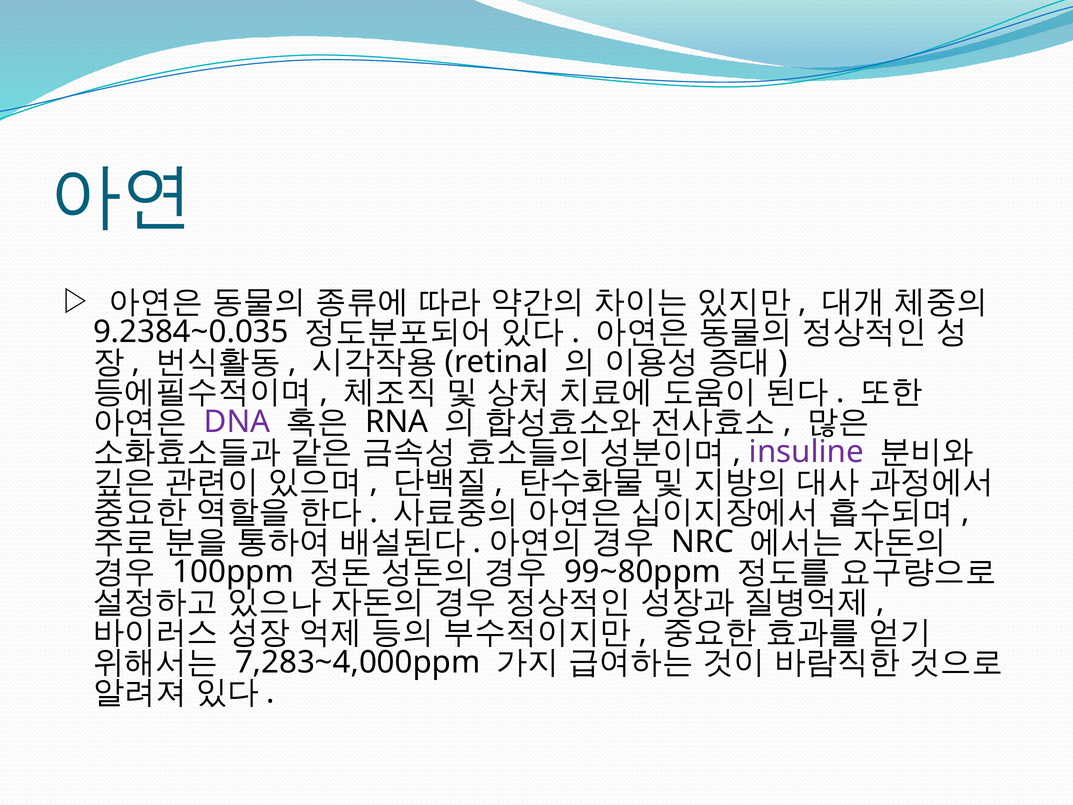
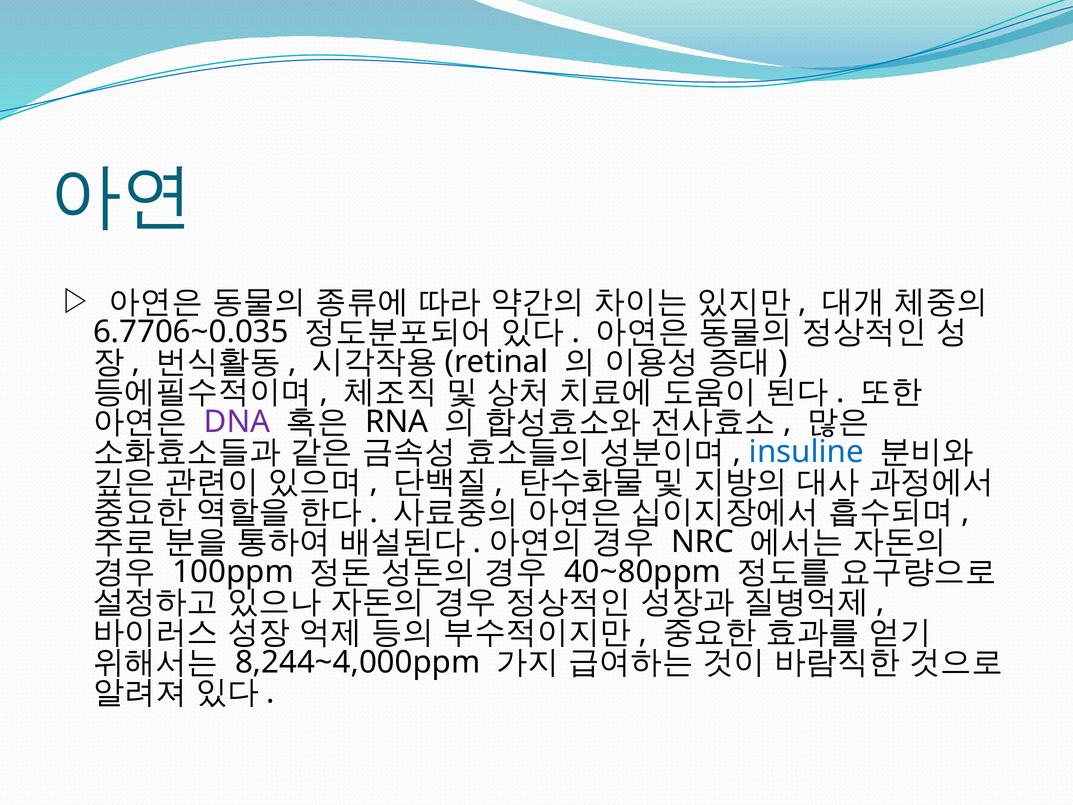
9.2384~0.035: 9.2384~0.035 -> 6.7706~0.035
insuline colour: purple -> blue
99~80ppm: 99~80ppm -> 40~80ppm
7,283~4,000ppm: 7,283~4,000ppm -> 8,244~4,000ppm
